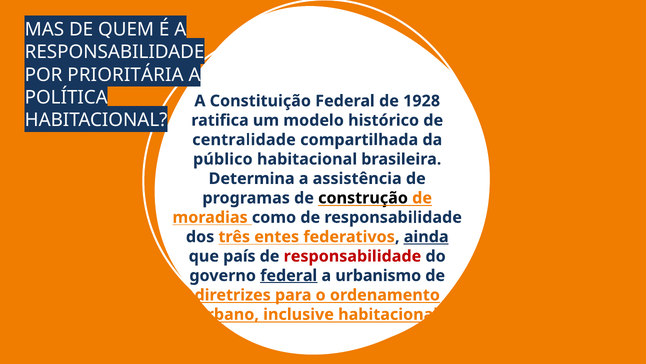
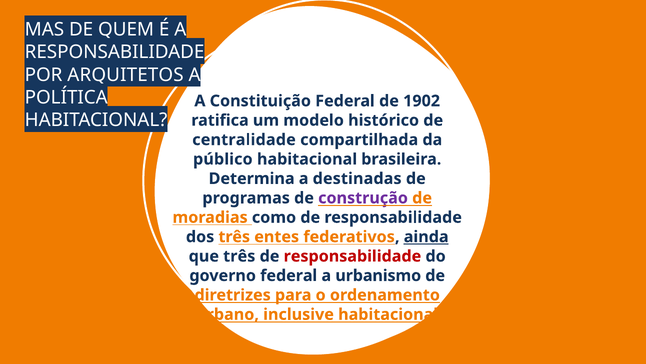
PRIORITÁRIA: PRIORITÁRIA -> ARQUITETOS
1928: 1928 -> 1902
assistência: assistência -> destinadas
construção colour: black -> purple
que país: país -> três
federal at (289, 275) underline: present -> none
